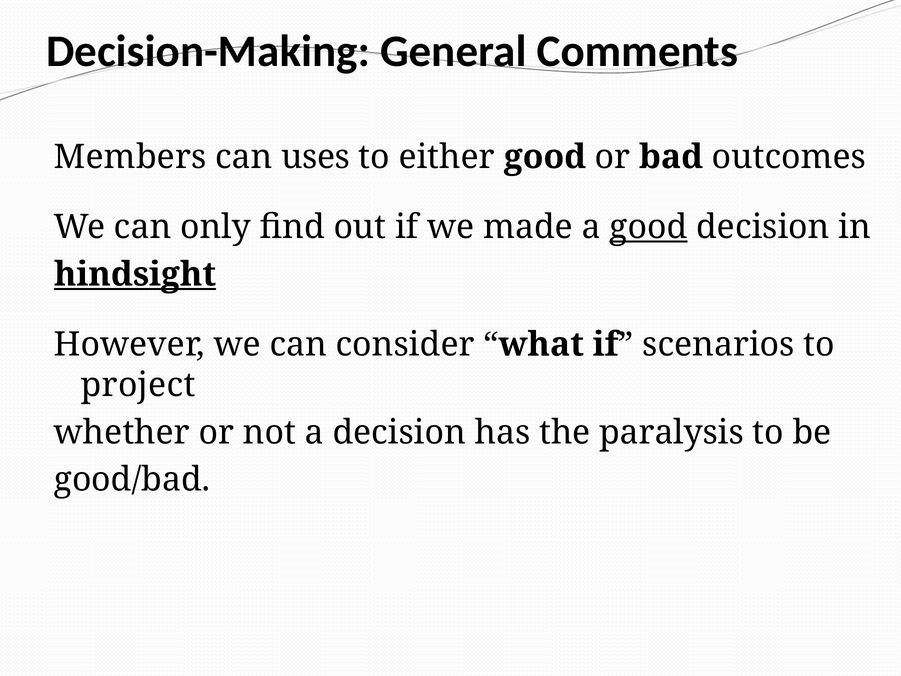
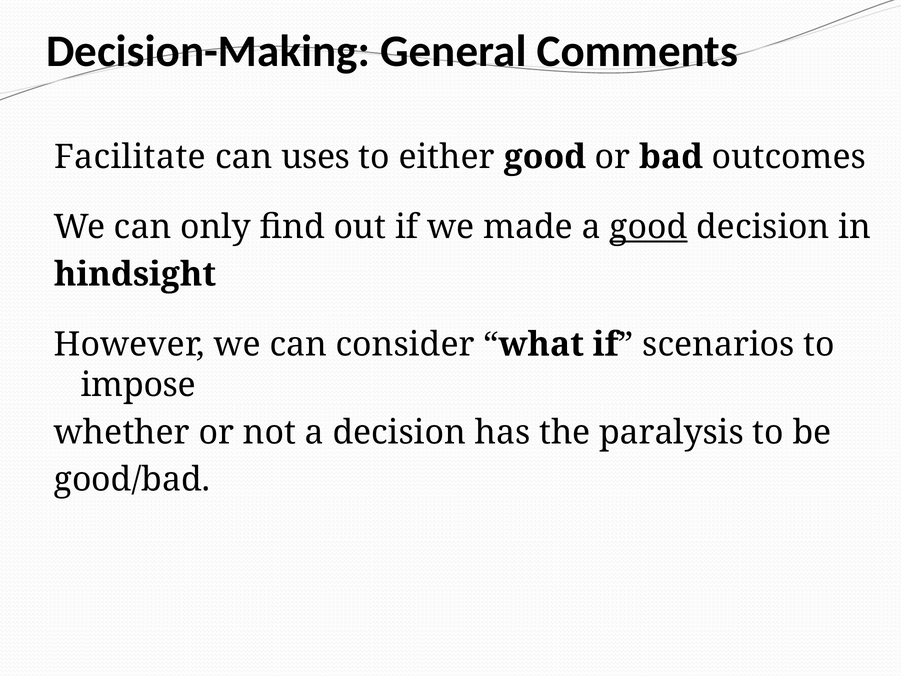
Members: Members -> Facilitate
hindsight underline: present -> none
project: project -> impose
